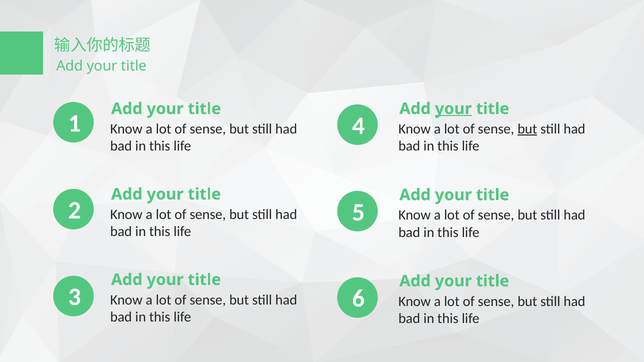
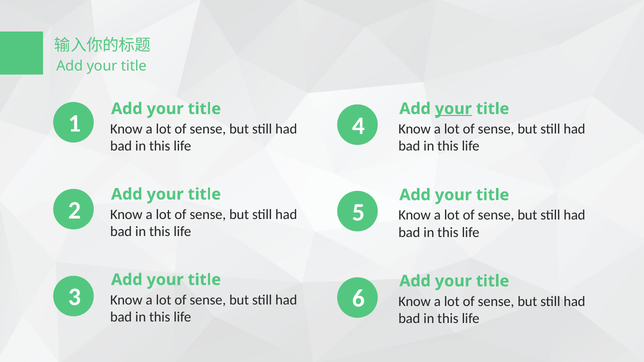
but at (527, 129) underline: present -> none
